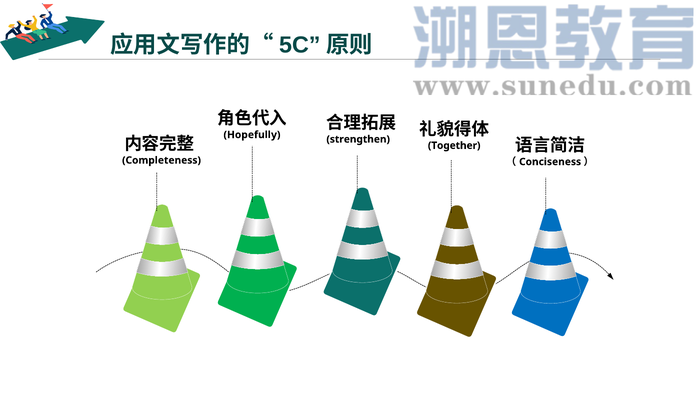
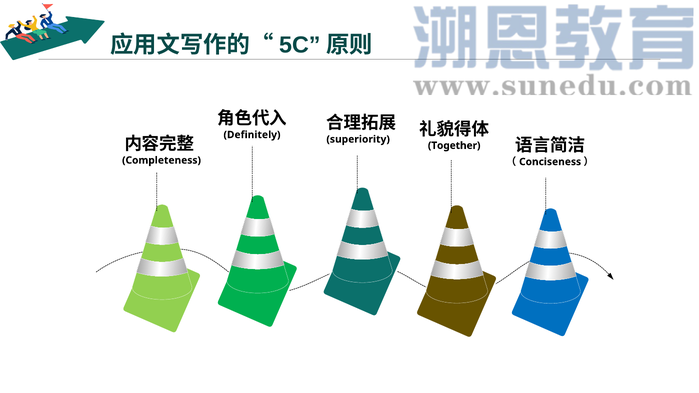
Hopefully: Hopefully -> Definitely
strengthen: strengthen -> superiority
